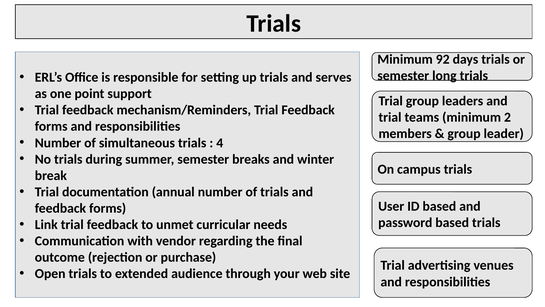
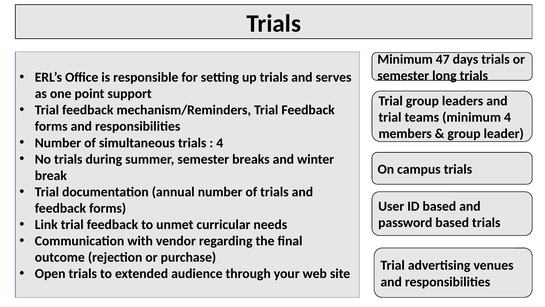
92: 92 -> 47
minimum 2: 2 -> 4
